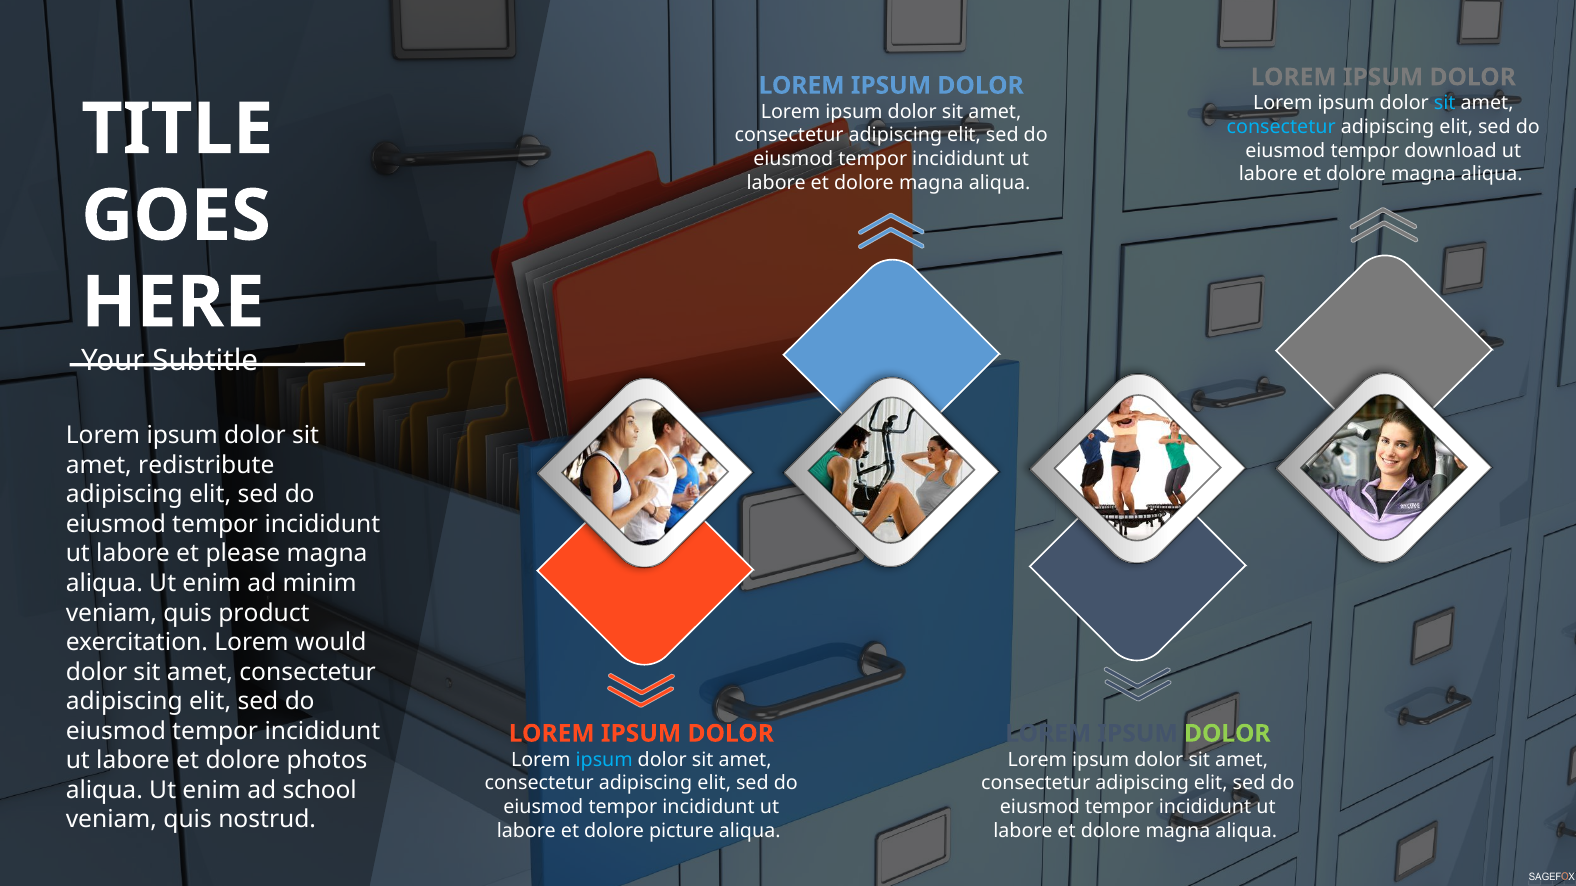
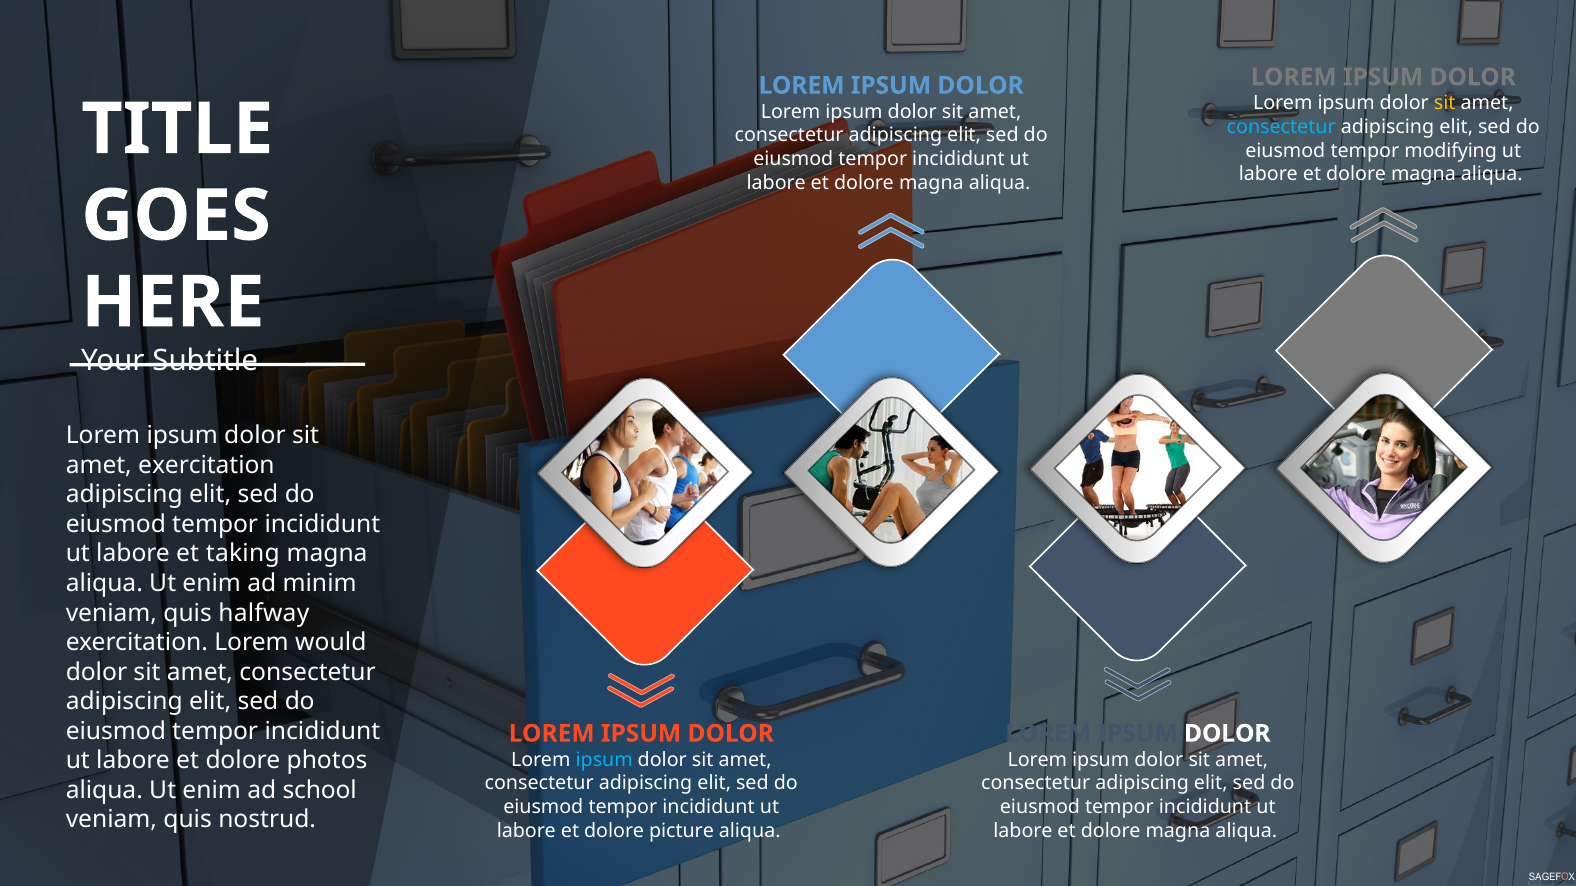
sit at (1445, 103) colour: light blue -> yellow
download: download -> modifying
amet redistribute: redistribute -> exercitation
please: please -> taking
product: product -> halfway
DOLOR at (1227, 734) colour: light green -> white
